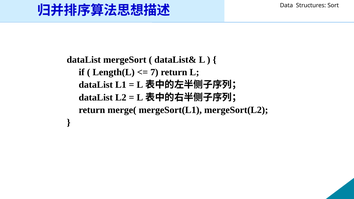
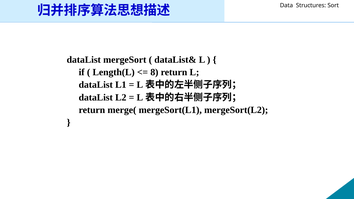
7: 7 -> 8
